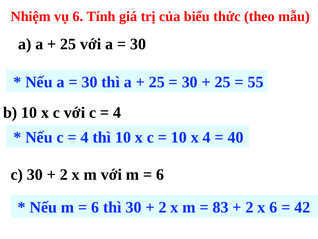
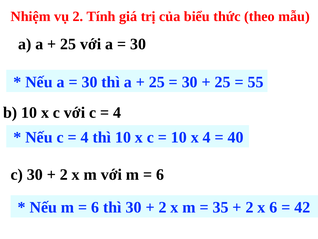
vụ 6: 6 -> 2
83: 83 -> 35
